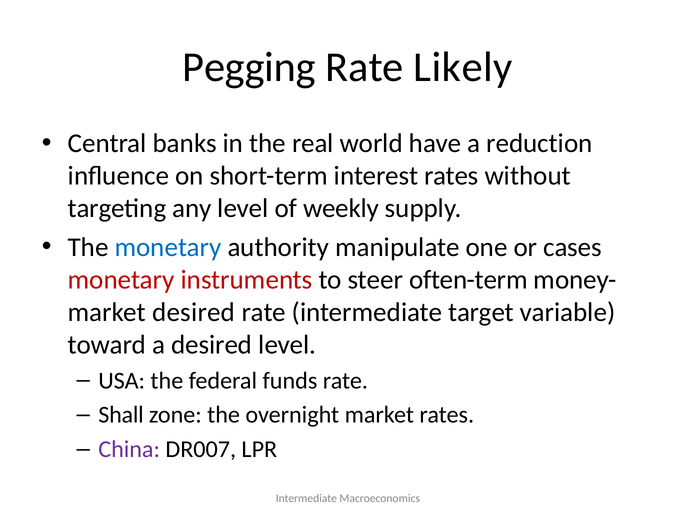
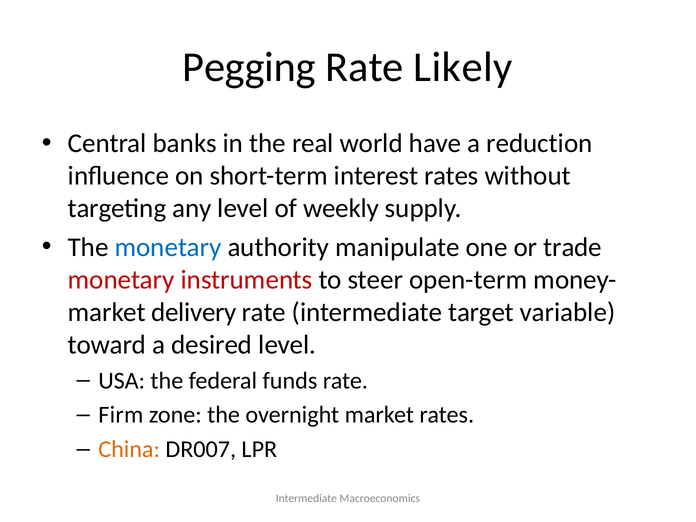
cases: cases -> trade
often-term: often-term -> open-term
market desired: desired -> delivery
Shall: Shall -> Firm
China colour: purple -> orange
